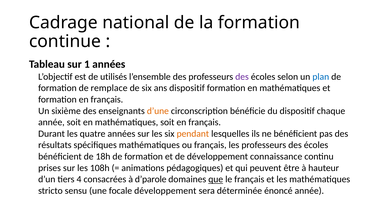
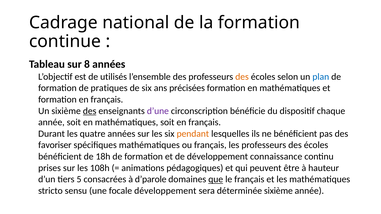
1: 1 -> 8
des at (242, 77) colour: purple -> orange
remplace: remplace -> pratiques
ans dispositif: dispositif -> précisées
des at (90, 111) underline: none -> present
d’une colour: orange -> purple
résultats: résultats -> favoriser
4: 4 -> 5
déterminée énoncé: énoncé -> sixième
